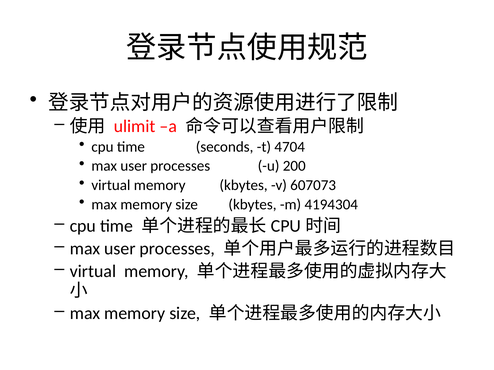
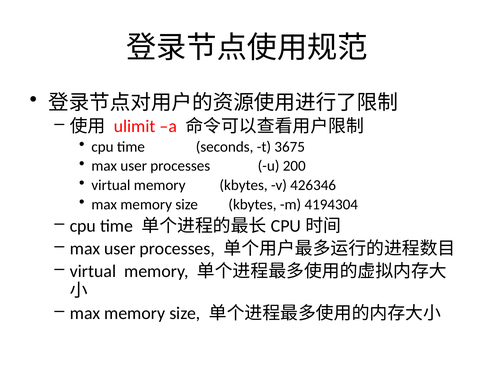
4704: 4704 -> 3675
607073: 607073 -> 426346
